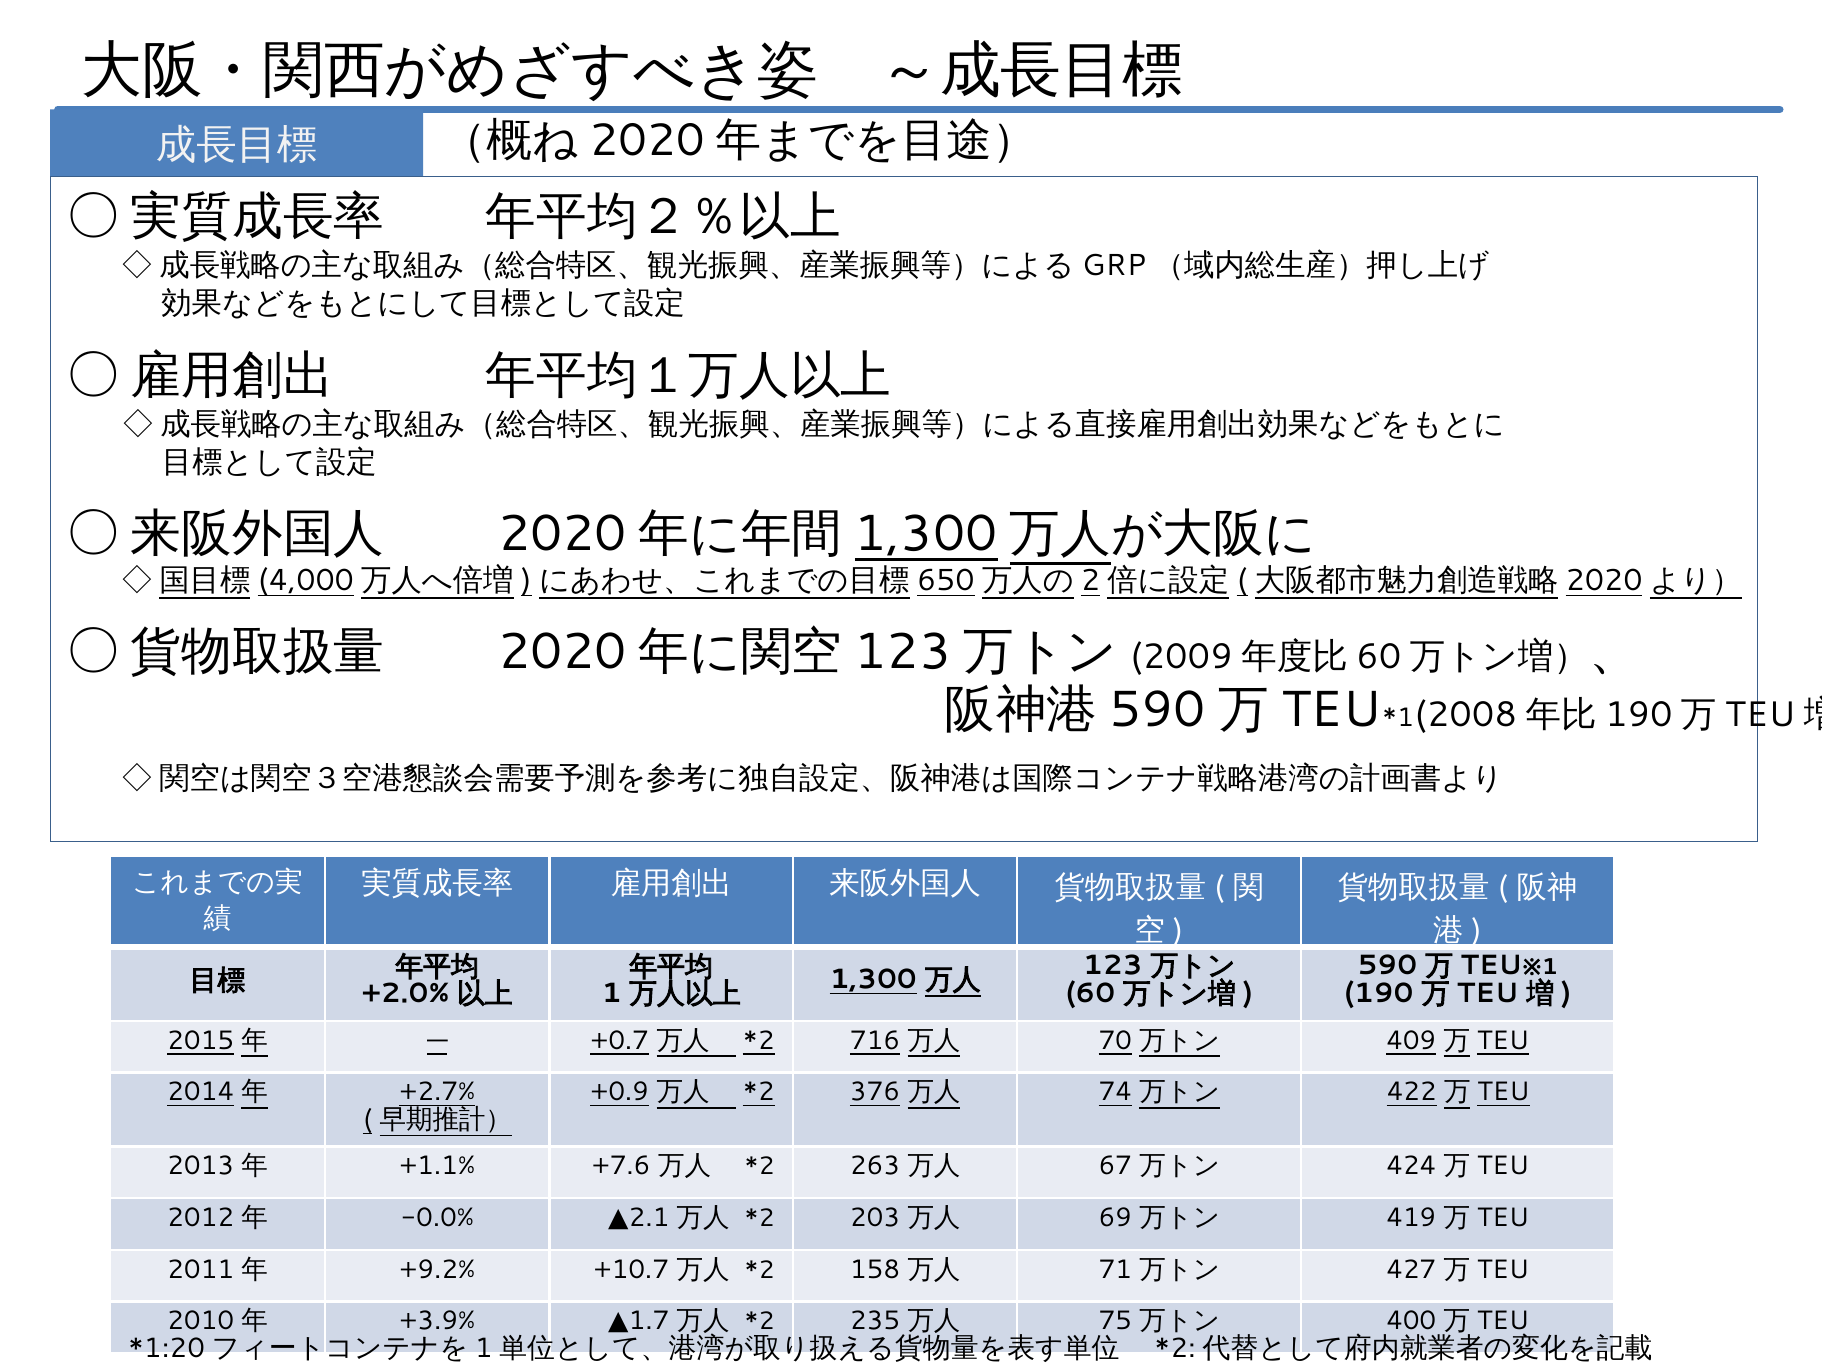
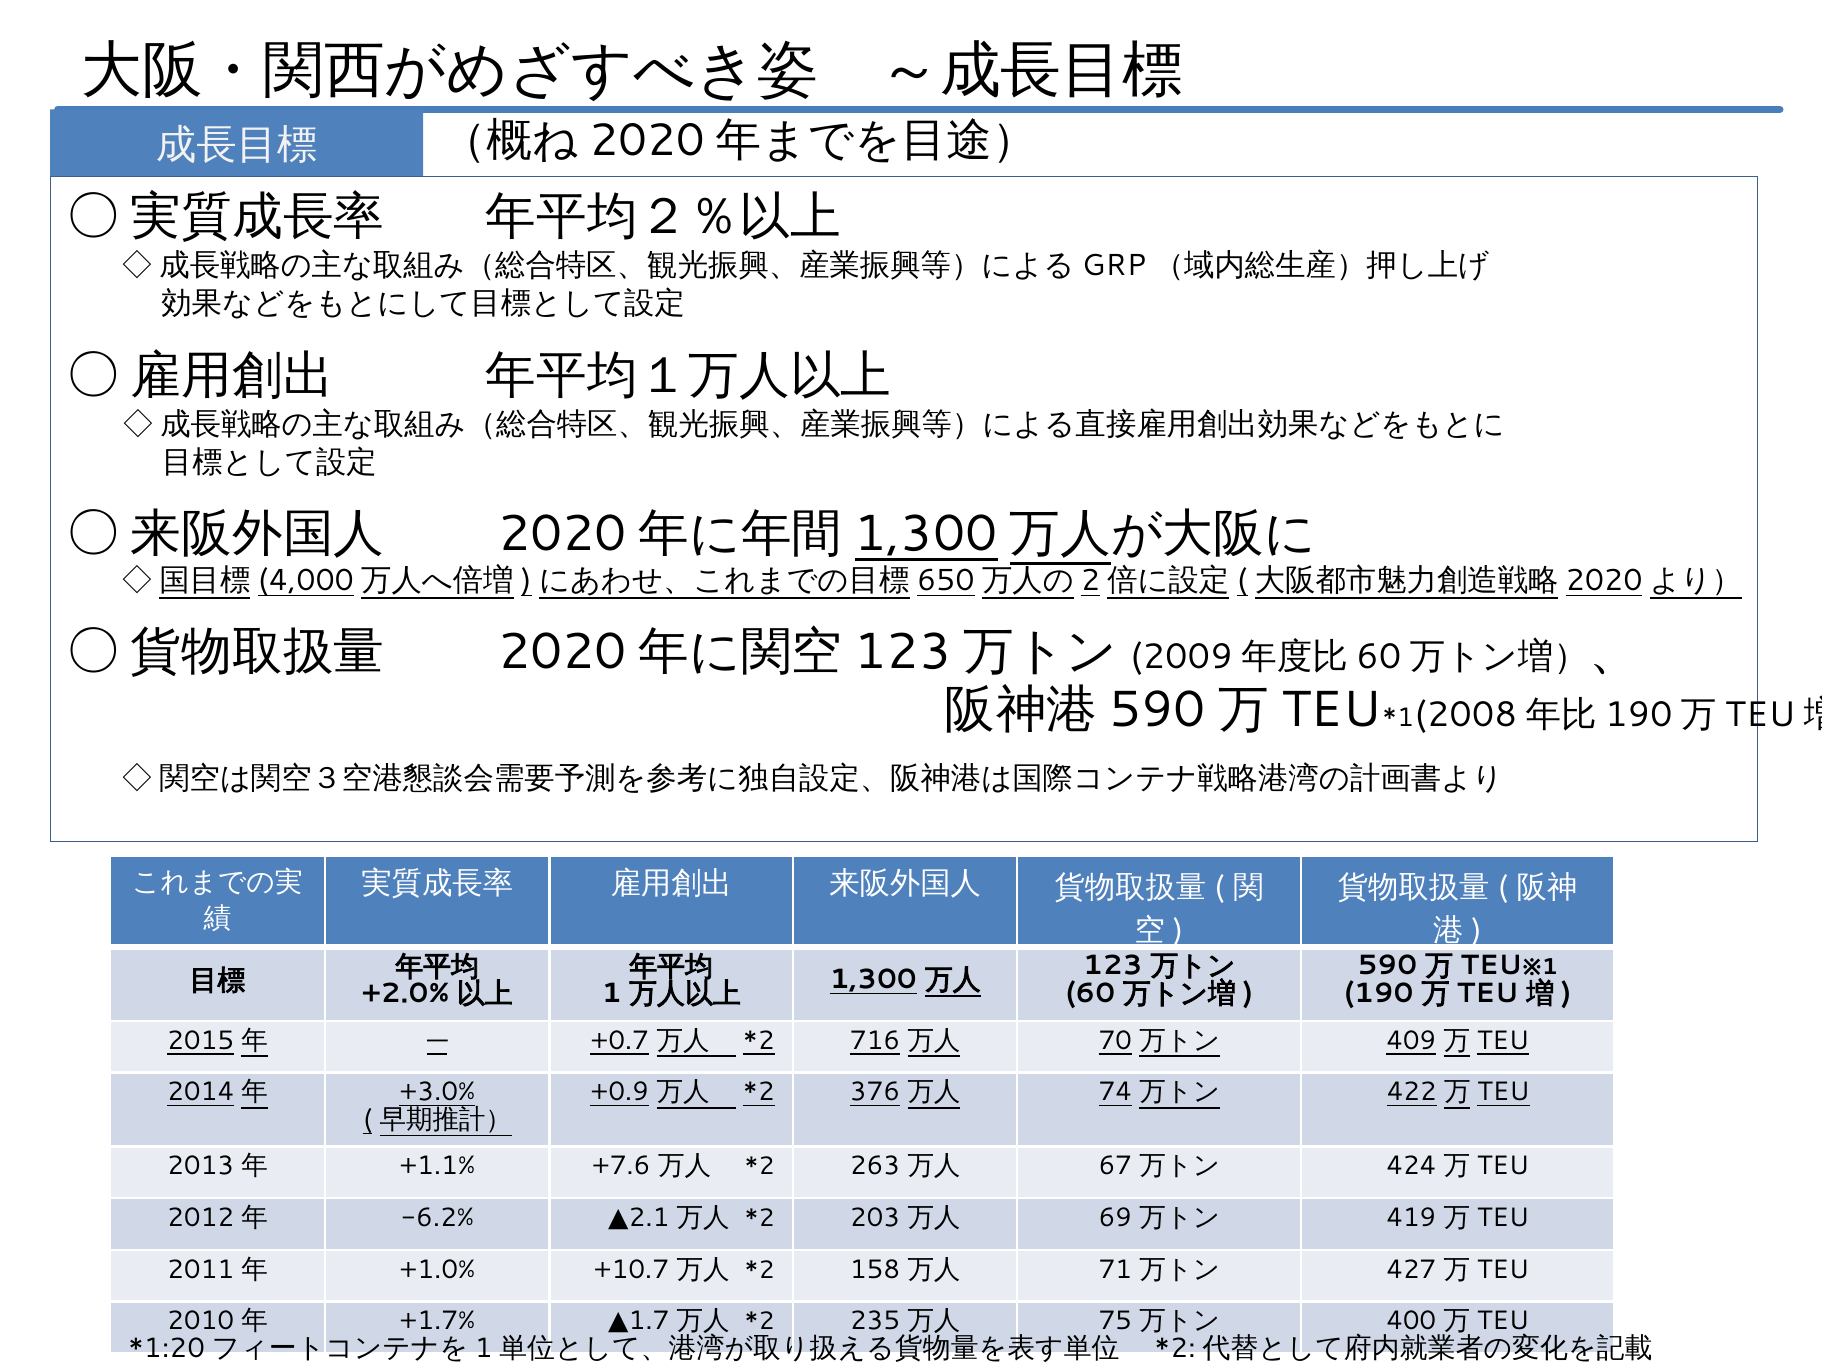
+2.7%: +2.7% -> +3.0%
-0.0%: -0.0% -> -6.2%
+9.2%: +9.2% -> +1.0%
+3.9%: +3.9% -> +1.7%
